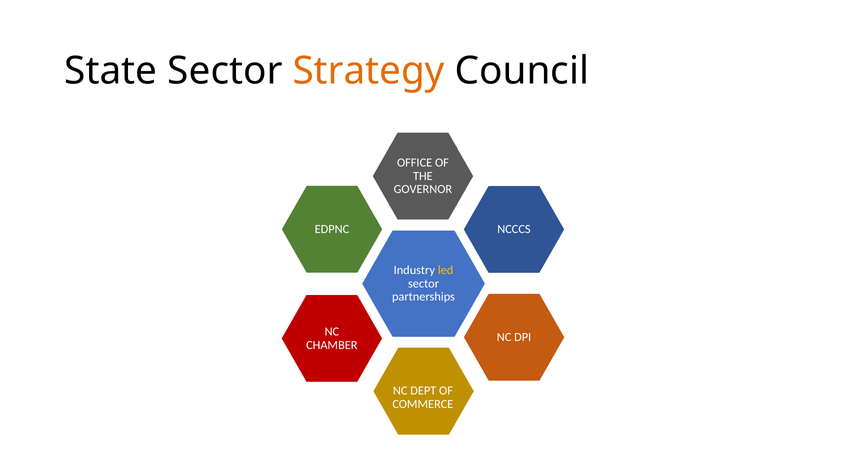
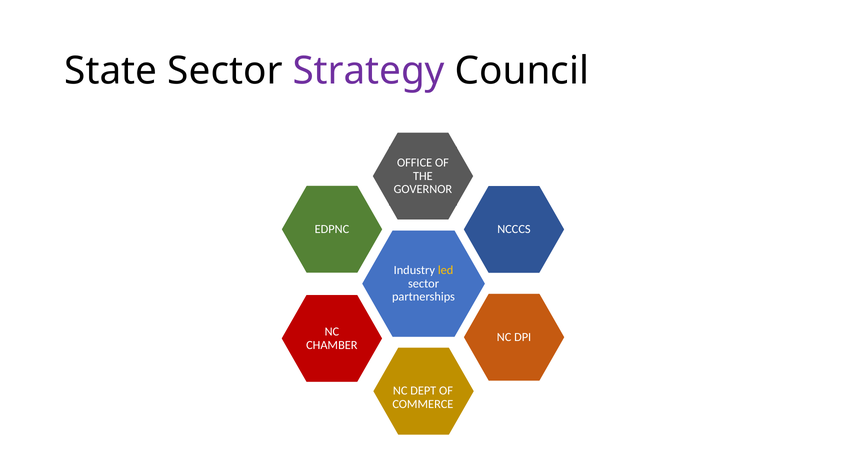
Strategy colour: orange -> purple
